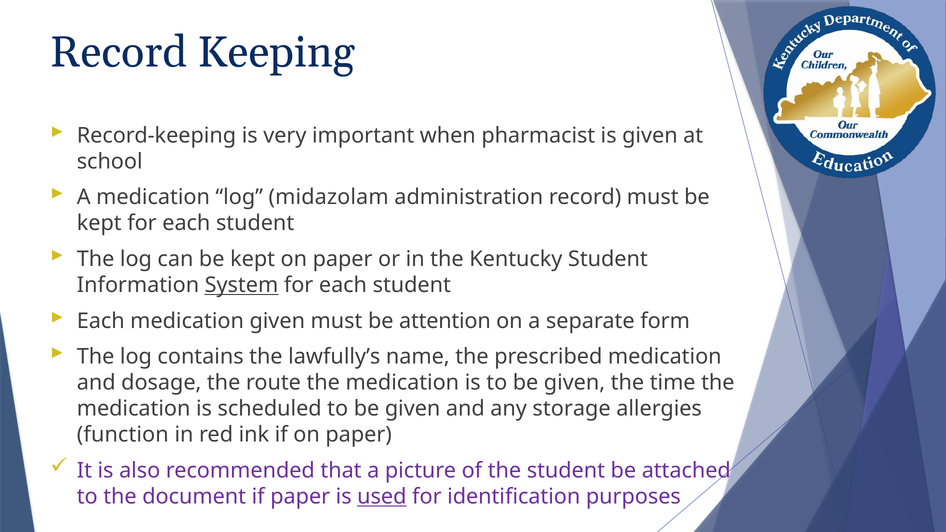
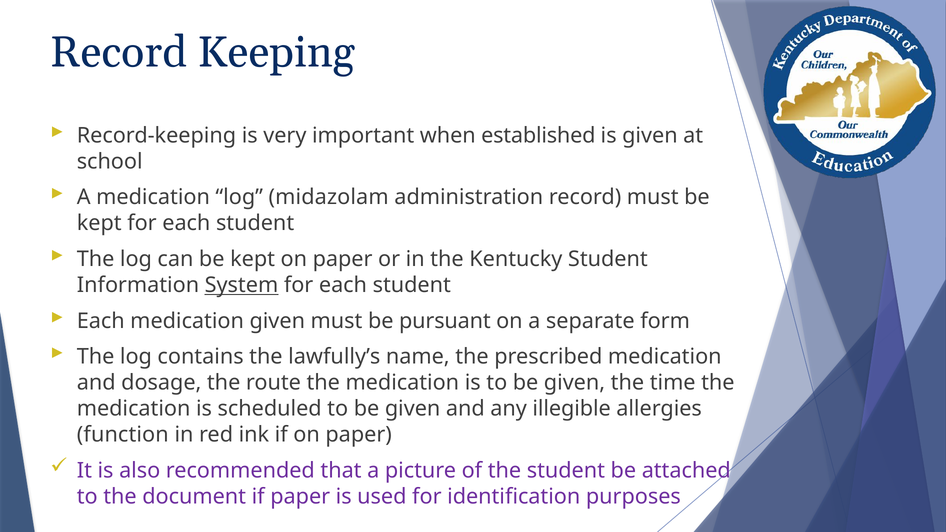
pharmacist: pharmacist -> established
attention: attention -> pursuant
storage: storage -> illegible
used underline: present -> none
